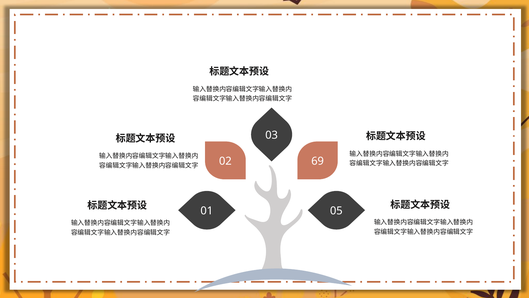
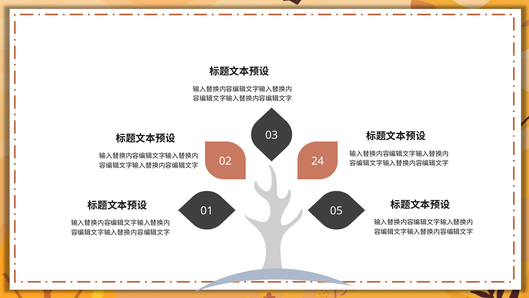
69: 69 -> 24
